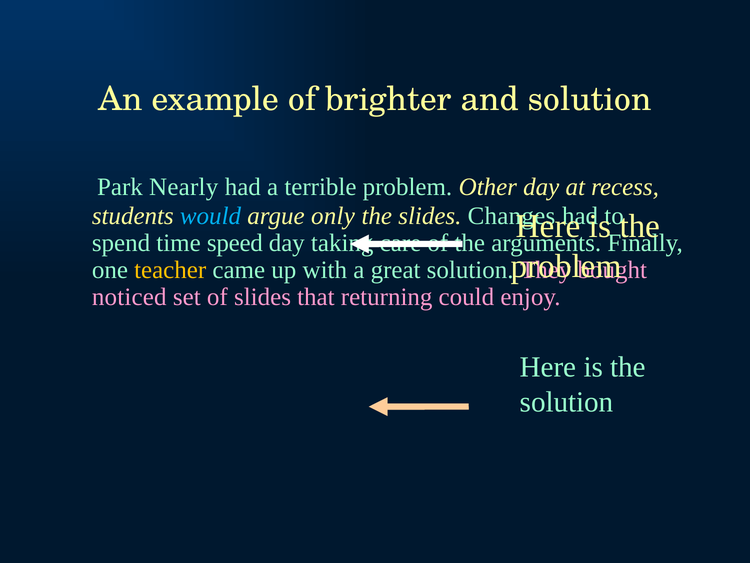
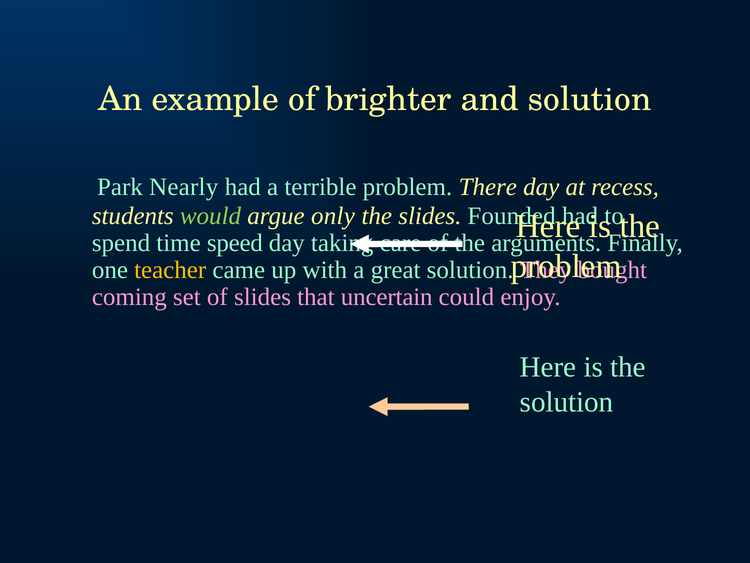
Other: Other -> There
would colour: light blue -> light green
Changes: Changes -> Founded
noticed: noticed -> coming
returning: returning -> uncertain
